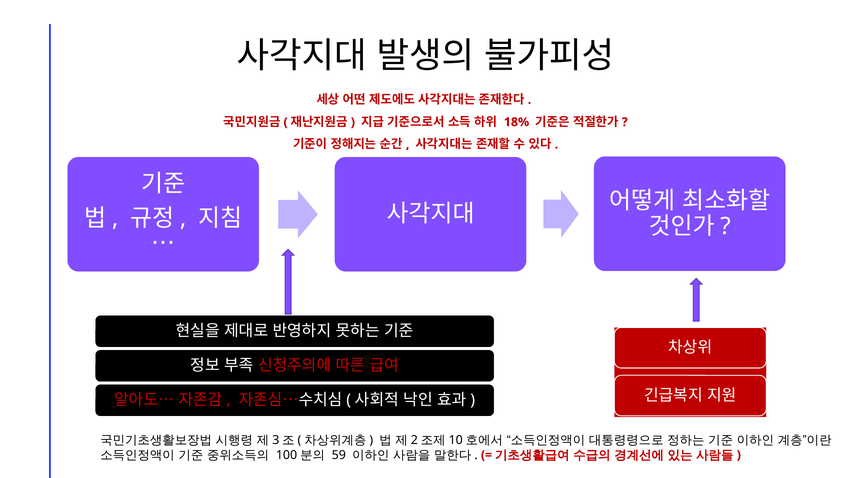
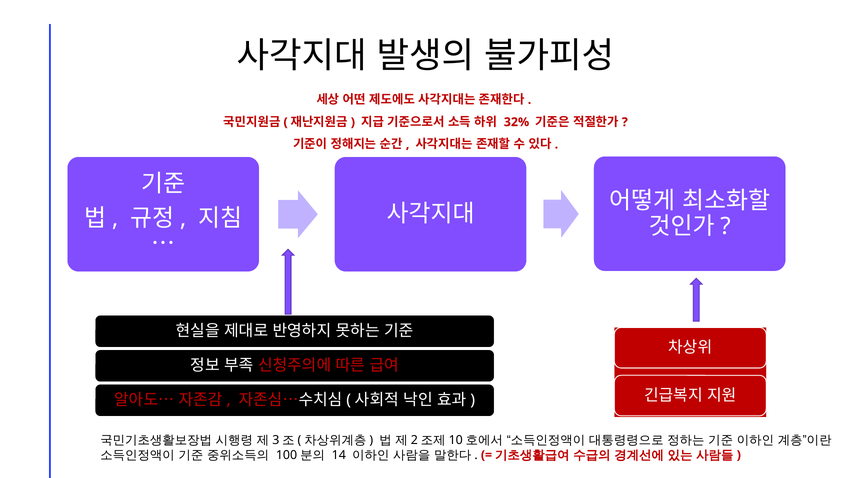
18%: 18% -> 32%
59: 59 -> 14
